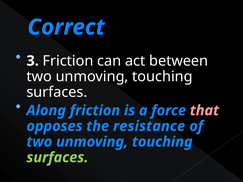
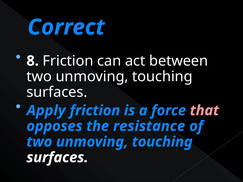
3: 3 -> 8
Along: Along -> Apply
surfaces at (57, 158) colour: light green -> white
